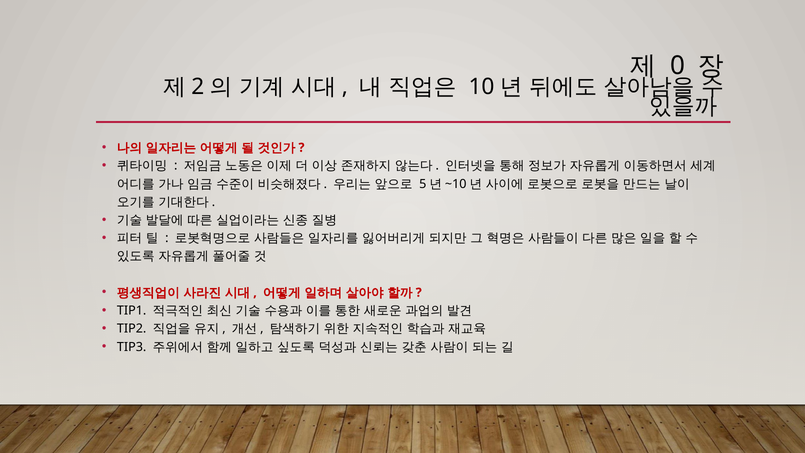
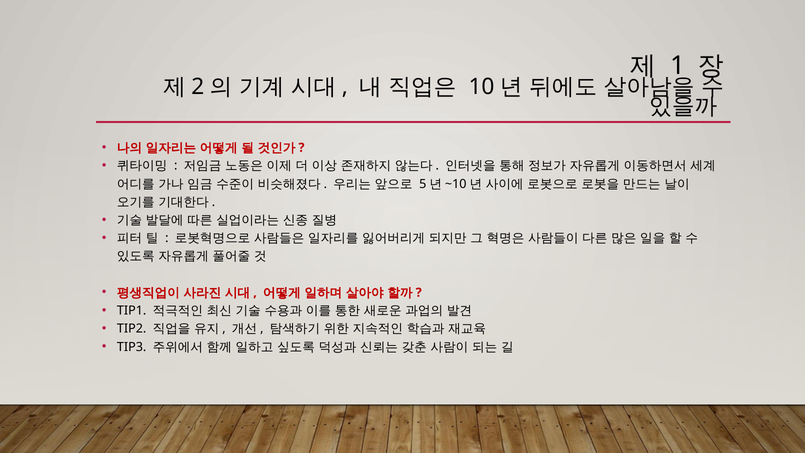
0: 0 -> 1
